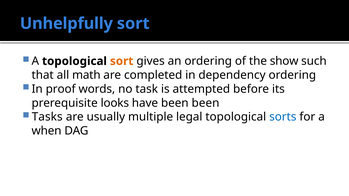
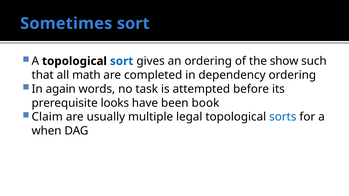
Unhelpfully: Unhelpfully -> Sometimes
sort at (122, 61) colour: orange -> blue
proof: proof -> again
been been: been -> book
Tasks: Tasks -> Claim
